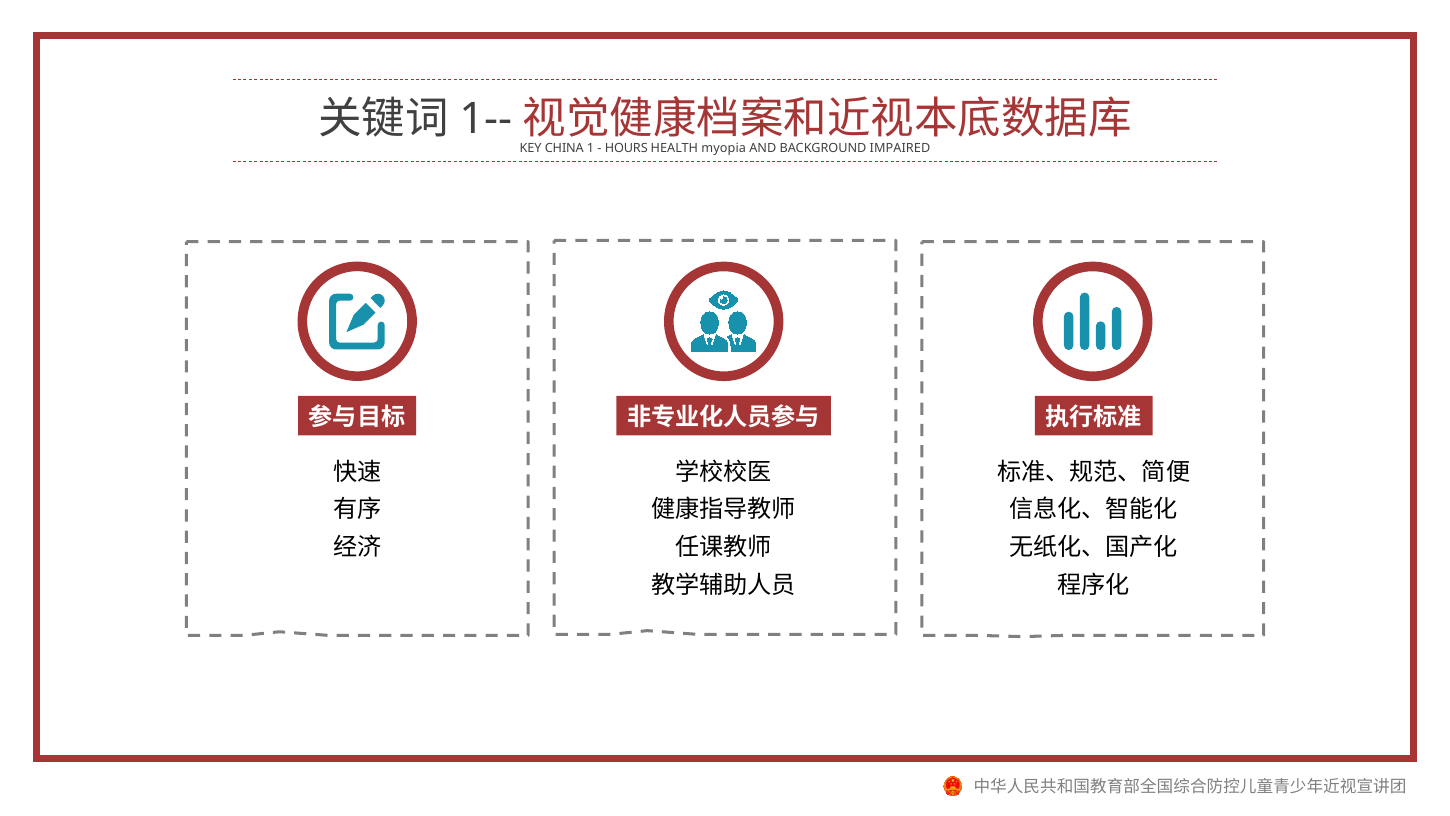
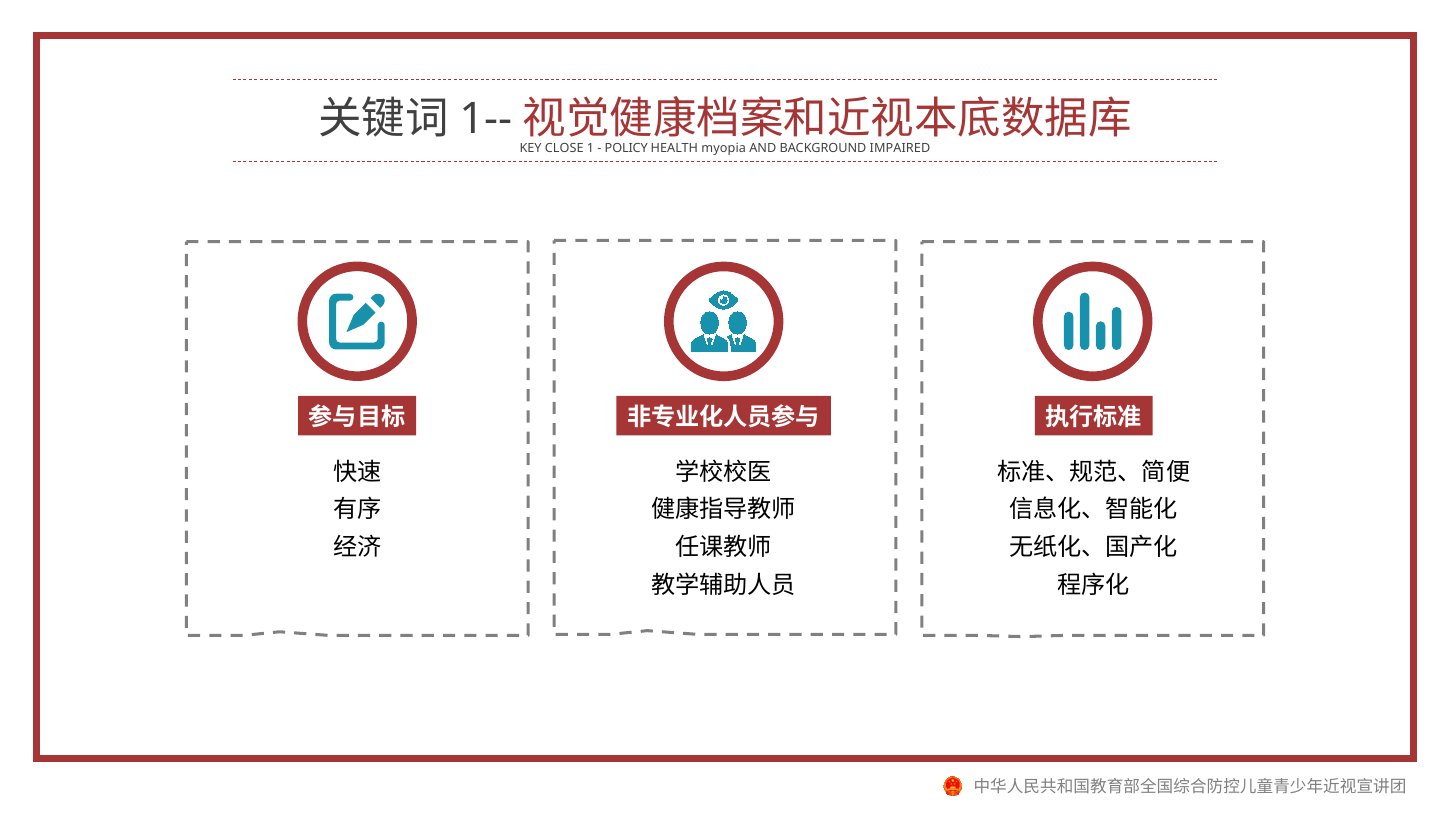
CHINA: CHINA -> CLOSE
HOURS: HOURS -> POLICY
